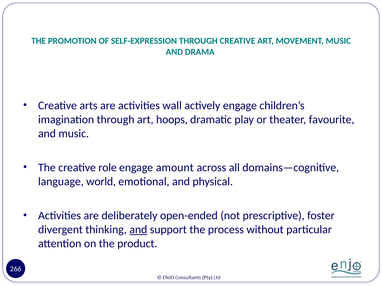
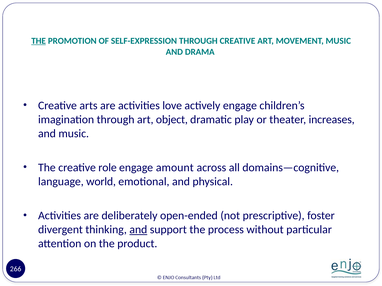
THE at (39, 41) underline: none -> present
wall: wall -> love
hoops: hoops -> object
favourite: favourite -> increases
